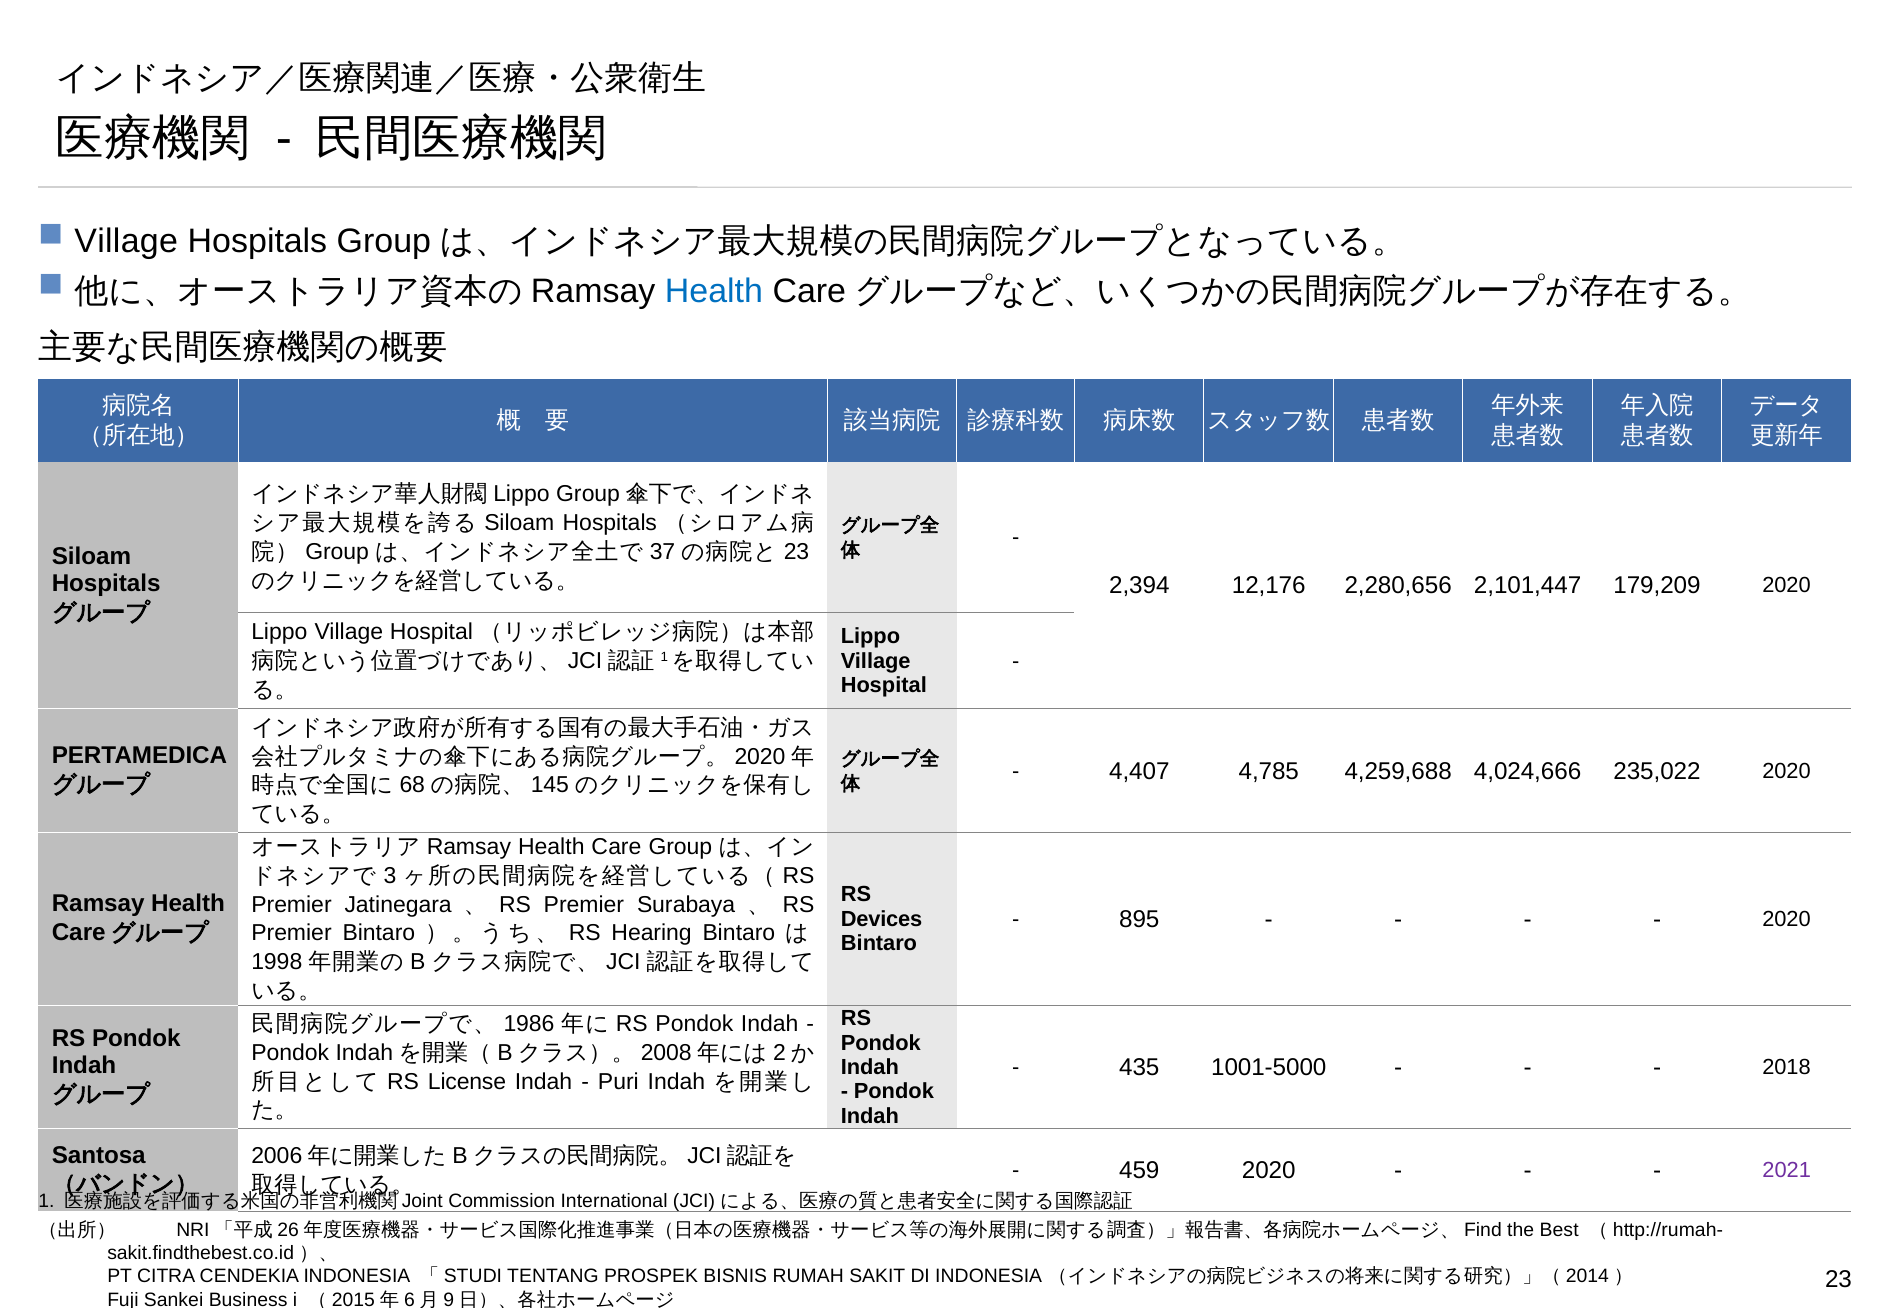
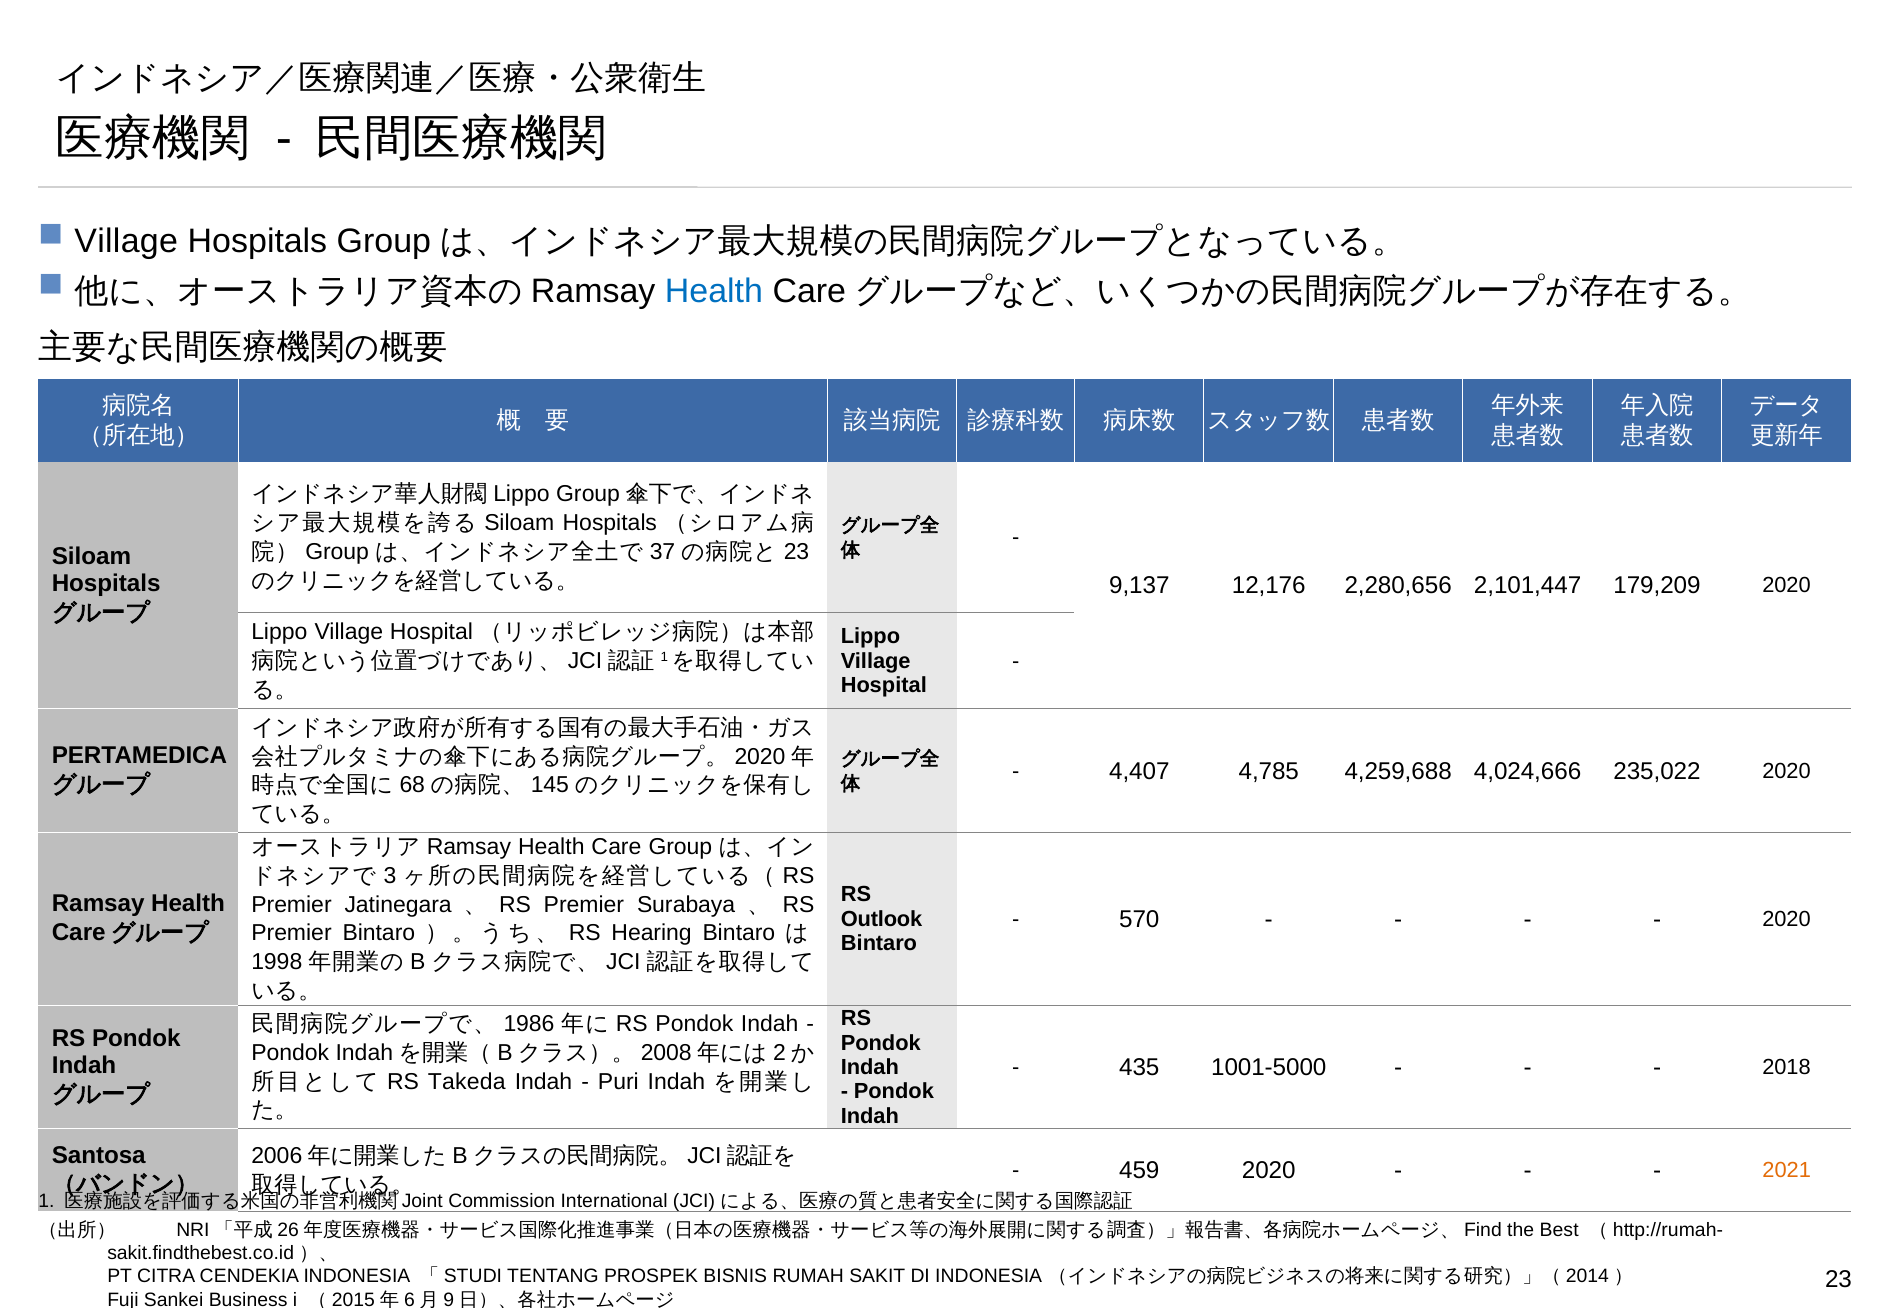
2,394: 2,394 -> 9,137
Devices: Devices -> Outlook
895: 895 -> 570
License: License -> Takeda
2021 colour: purple -> orange
